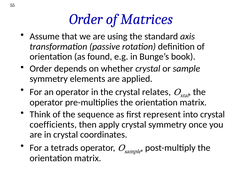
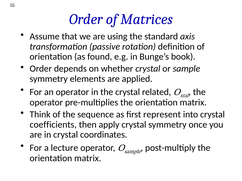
relates: relates -> related
tetrads: tetrads -> lecture
